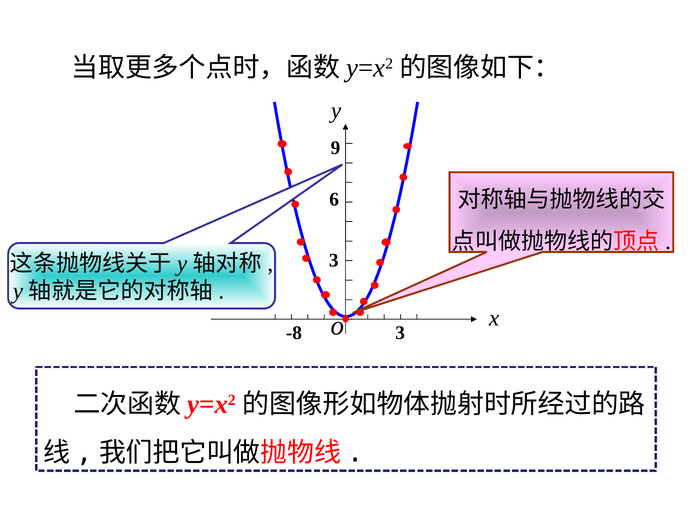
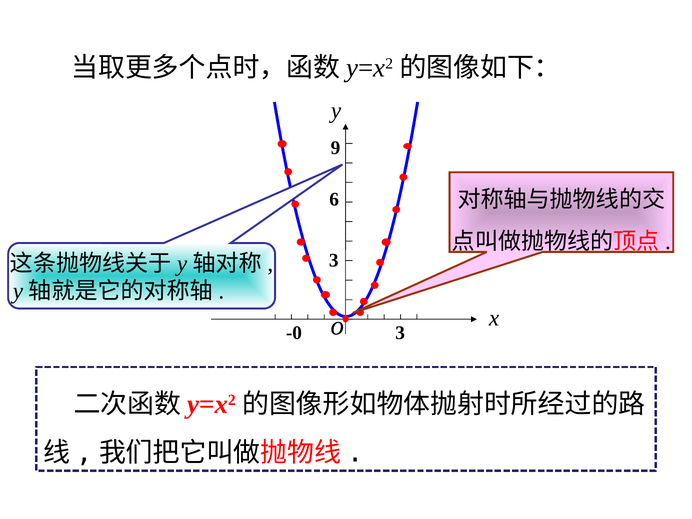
-8: -8 -> -0
